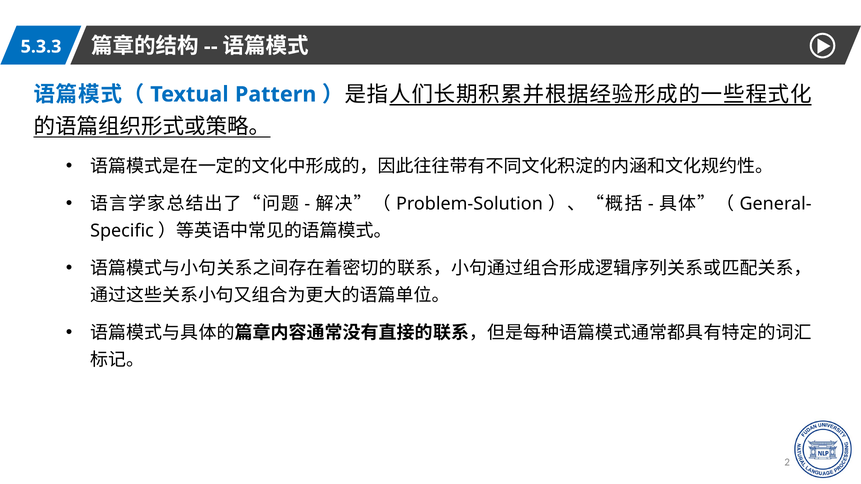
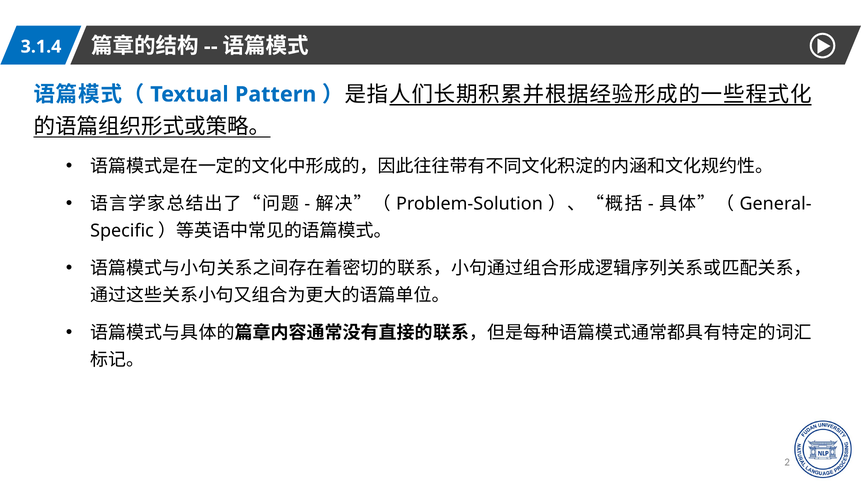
5.3.3: 5.3.3 -> 3.1.4
